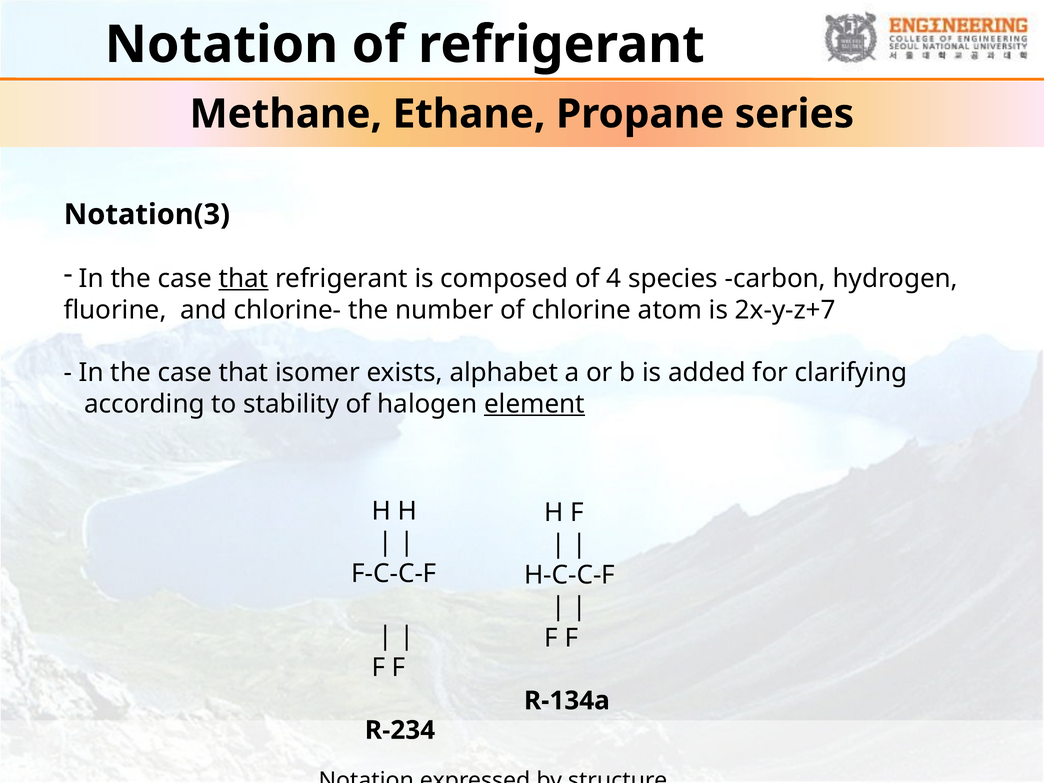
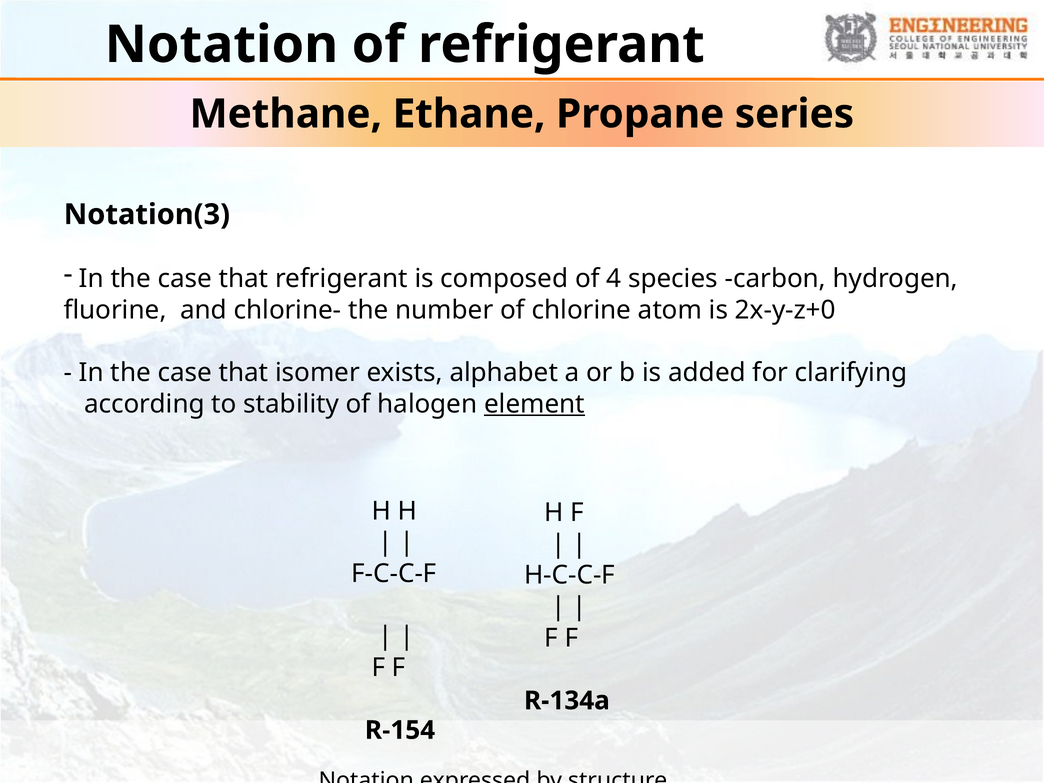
that at (244, 279) underline: present -> none
2x-y-z+7: 2x-y-z+7 -> 2x-y-z+0
R-234: R-234 -> R-154
